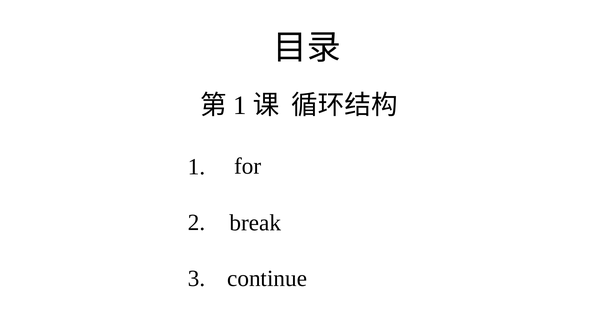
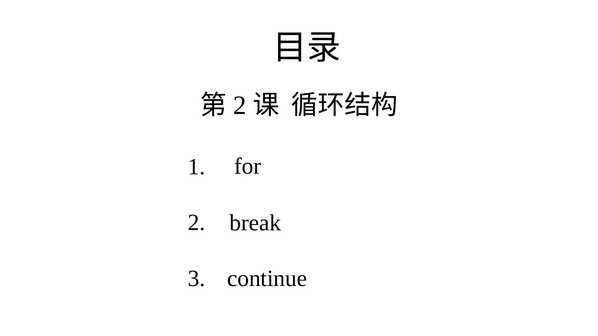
1 at (240, 105): 1 -> 2
